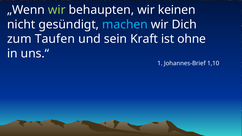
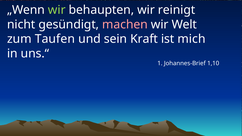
keinen: keinen -> reinigt
machen colour: light blue -> pink
Dich: Dich -> Welt
ohne: ohne -> mich
